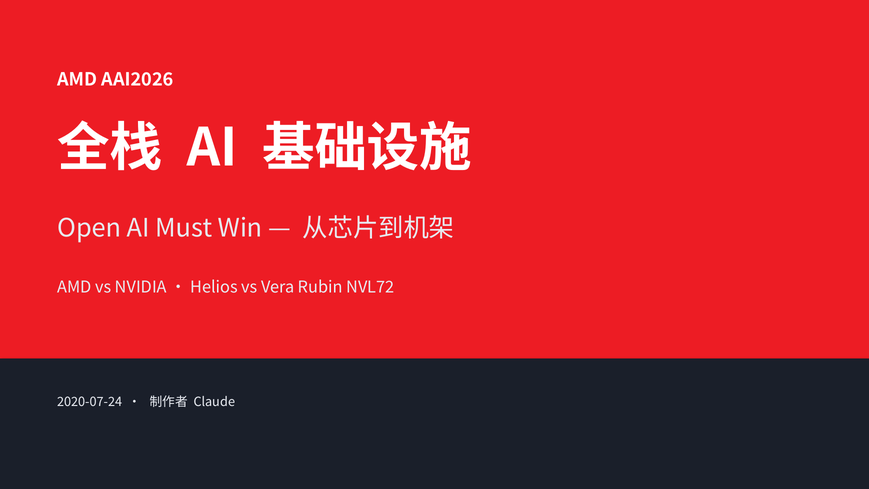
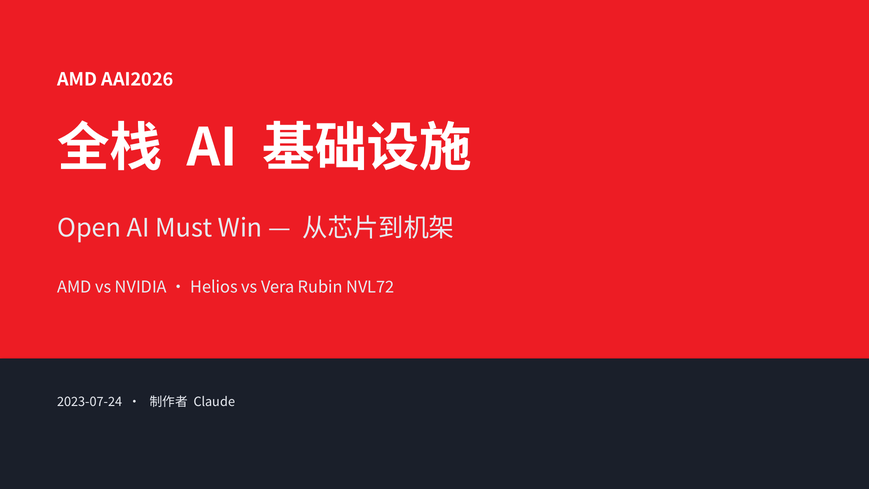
2020-07-24: 2020-07-24 -> 2023-07-24
